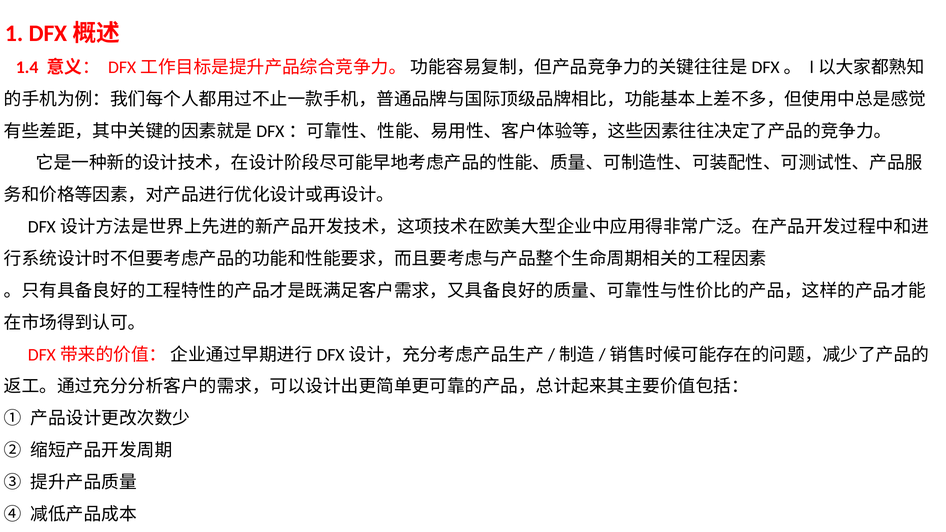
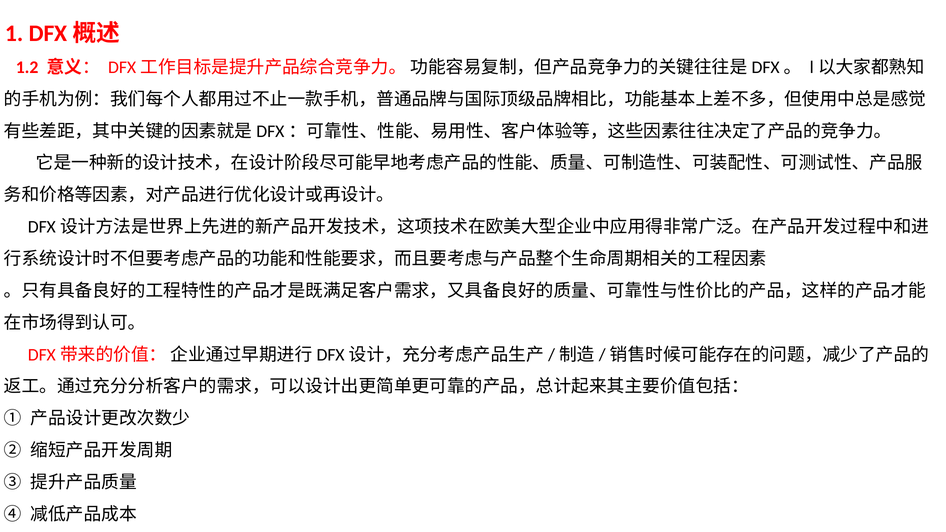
1.4: 1.4 -> 1.2
